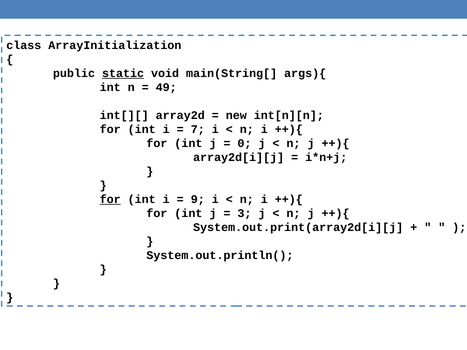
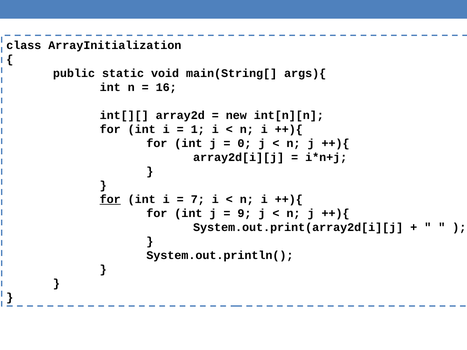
static underline: present -> none
49: 49 -> 16
7: 7 -> 1
9: 9 -> 7
3: 3 -> 9
